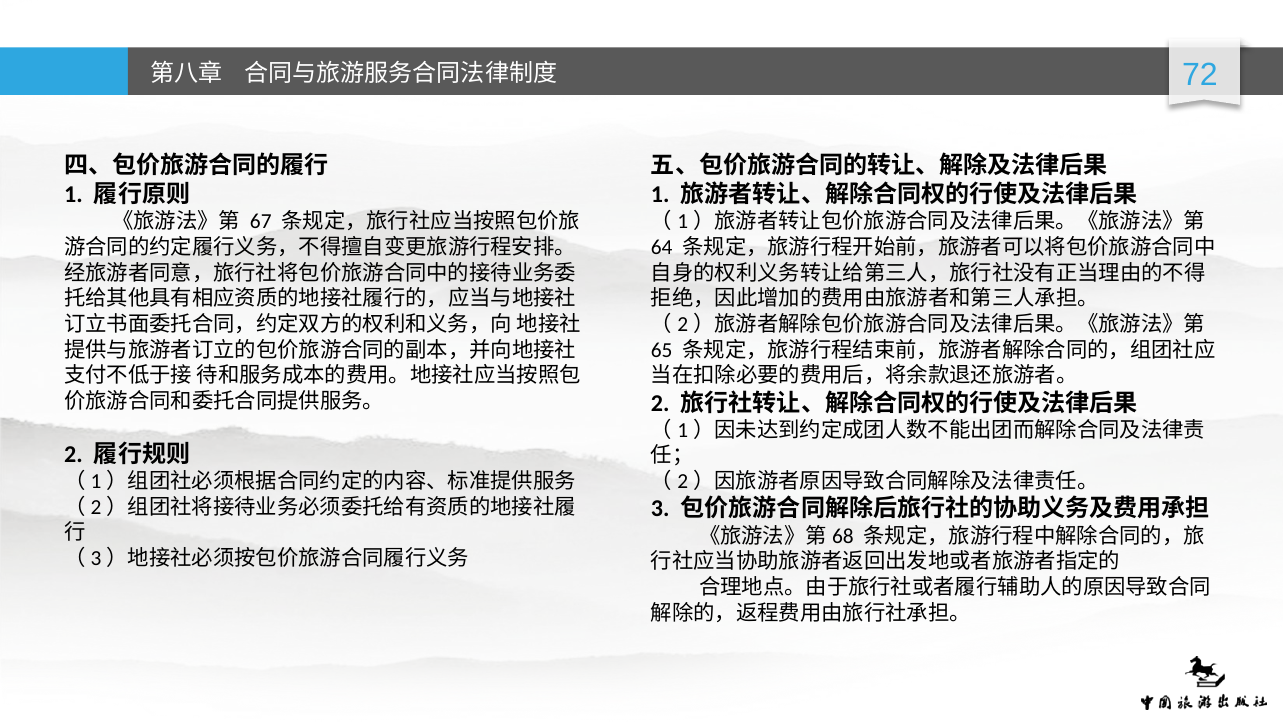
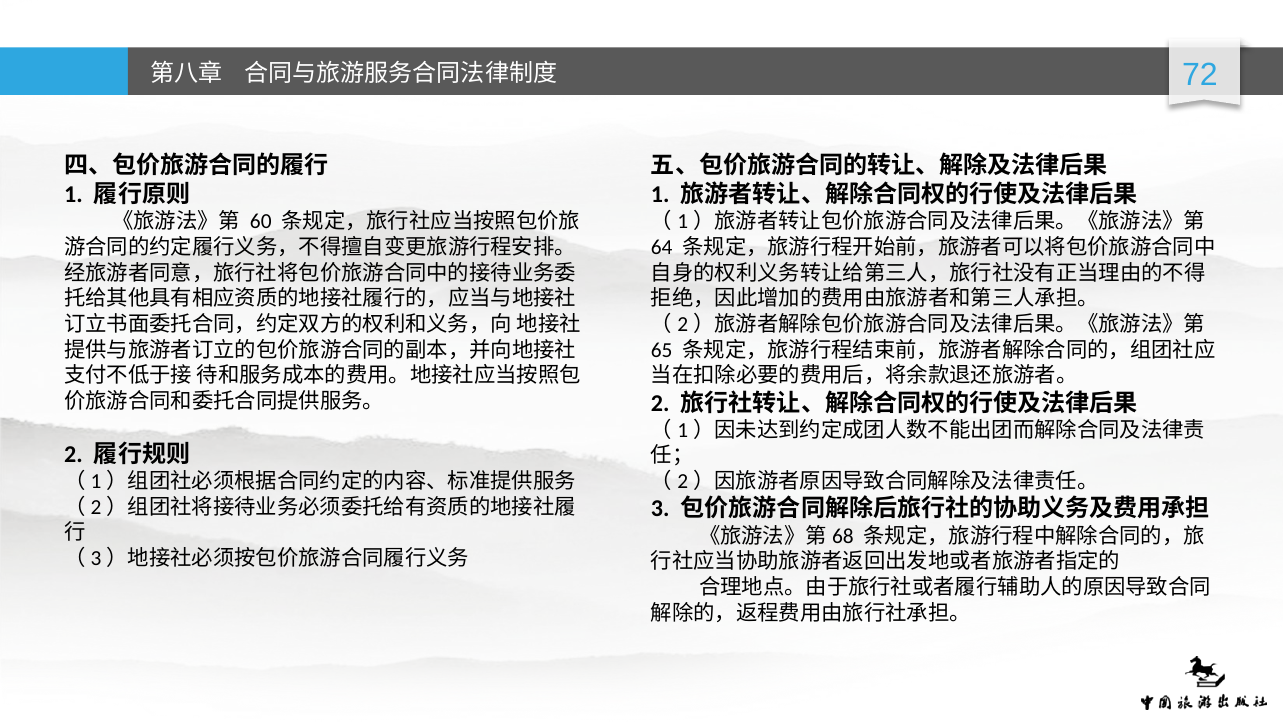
67: 67 -> 60
